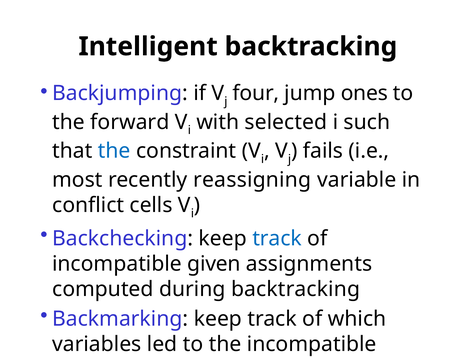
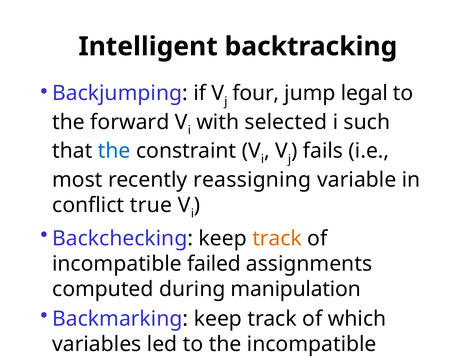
ones: ones -> legal
cells: cells -> true
track at (277, 238) colour: blue -> orange
given: given -> failed
during backtracking: backtracking -> manipulation
